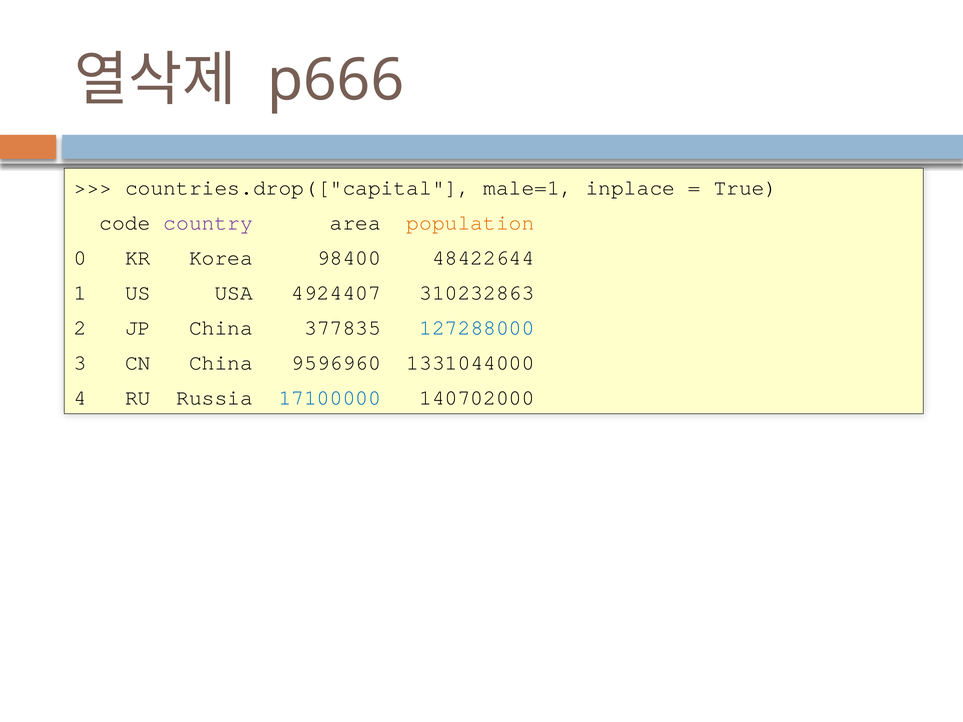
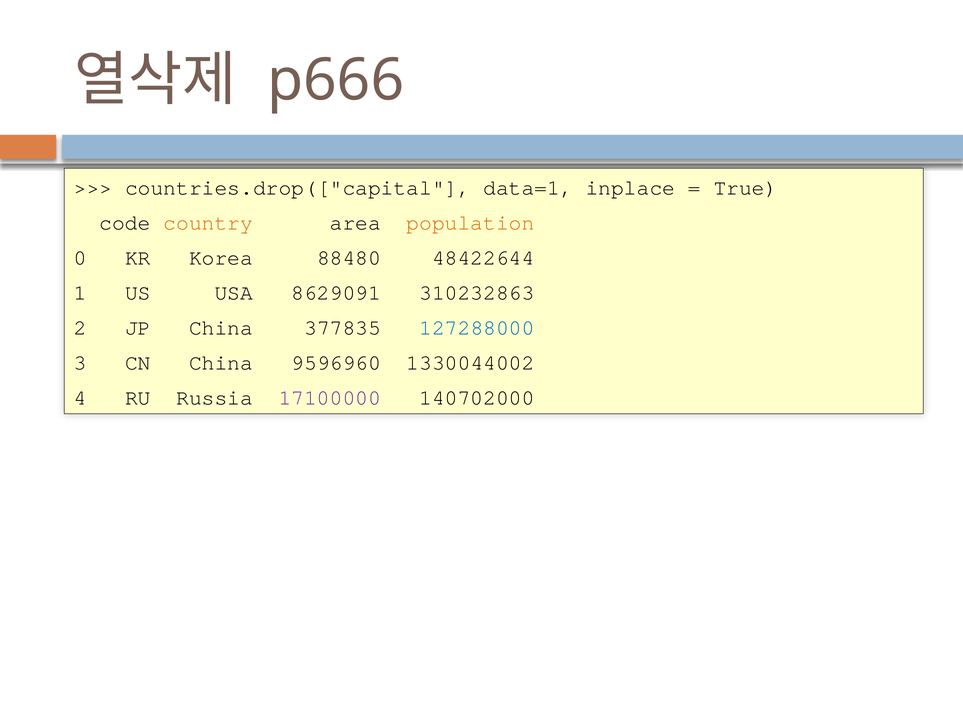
male=1: male=1 -> data=1
country colour: purple -> orange
98400: 98400 -> 88480
4924407: 4924407 -> 8629091
1331044000: 1331044000 -> 1330044002
17100000 colour: blue -> purple
